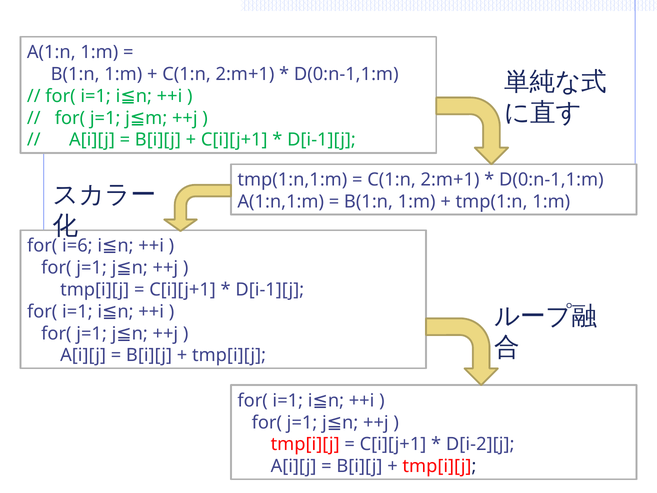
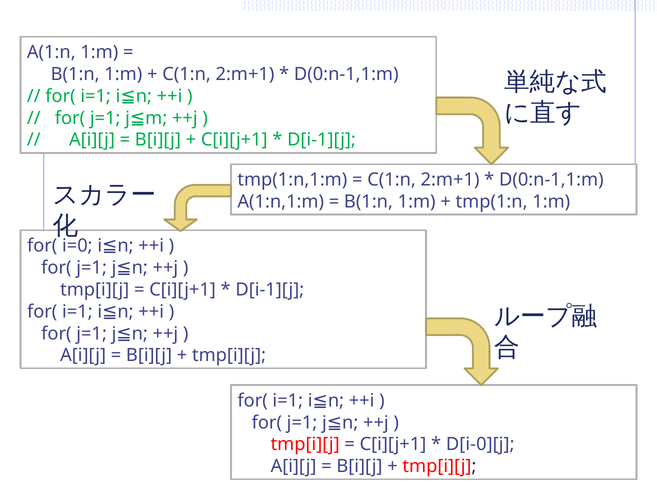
i=6: i=6 -> i=0
D[i-2][j: D[i-2][j -> D[i-0][j
